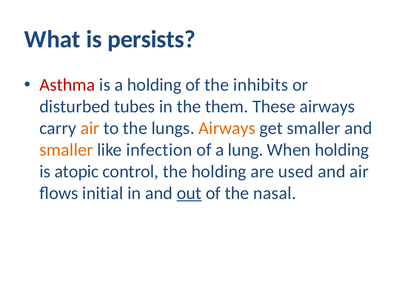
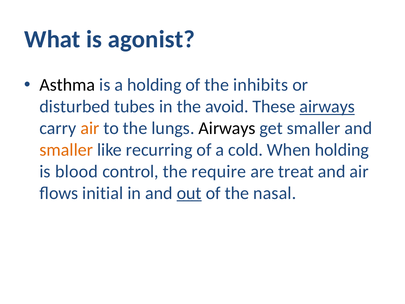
persists: persists -> agonist
Asthma colour: red -> black
them: them -> avoid
airways at (327, 107) underline: none -> present
Airways at (227, 128) colour: orange -> black
infection: infection -> recurring
lung: lung -> cold
atopic: atopic -> blood
the holding: holding -> require
used: used -> treat
